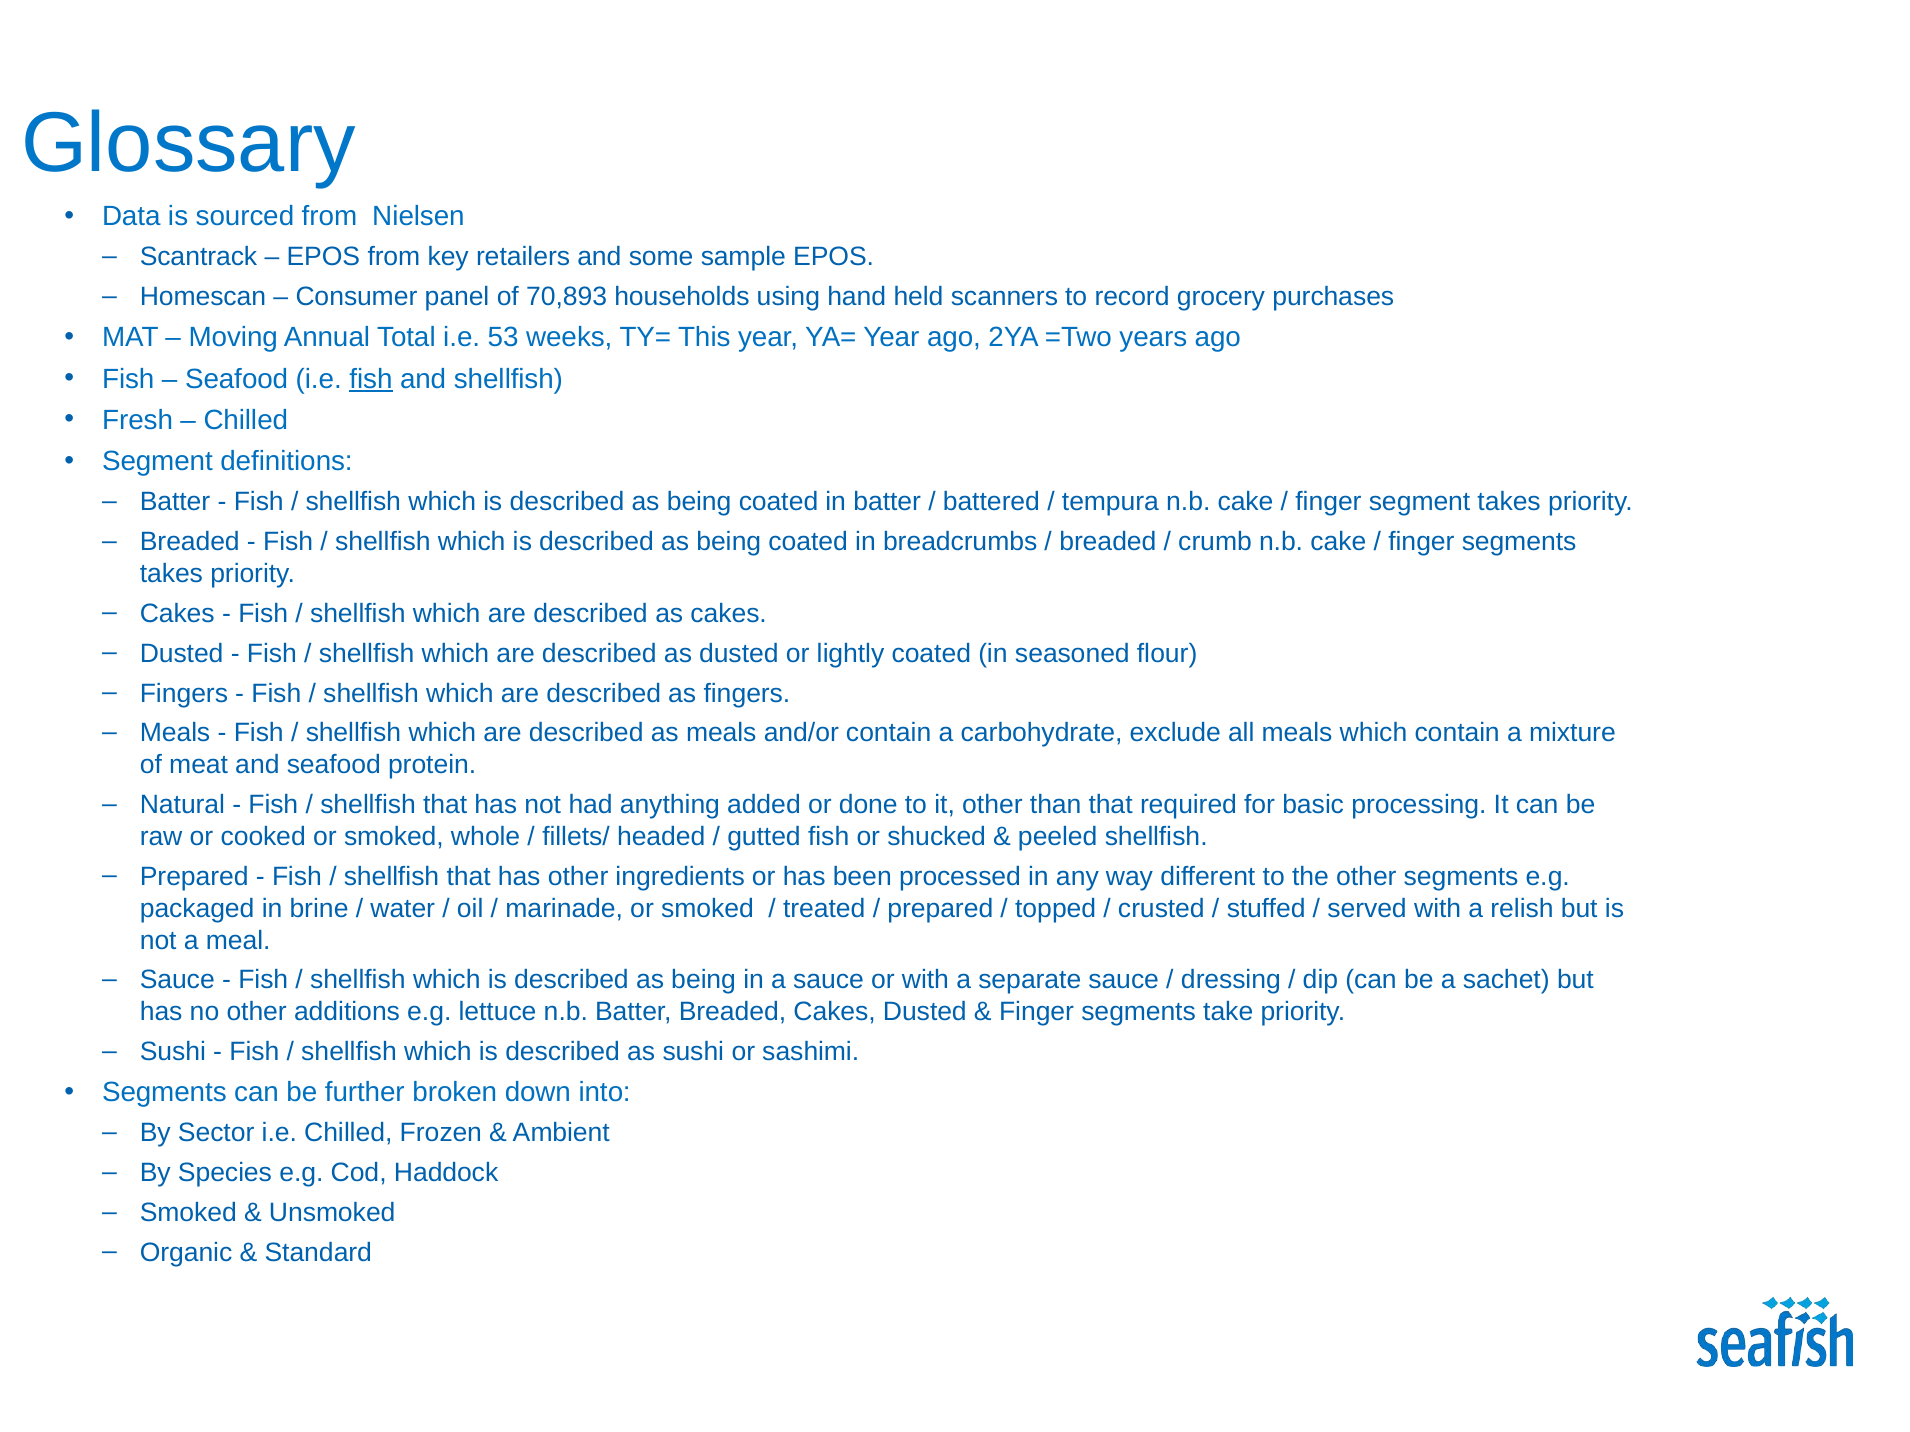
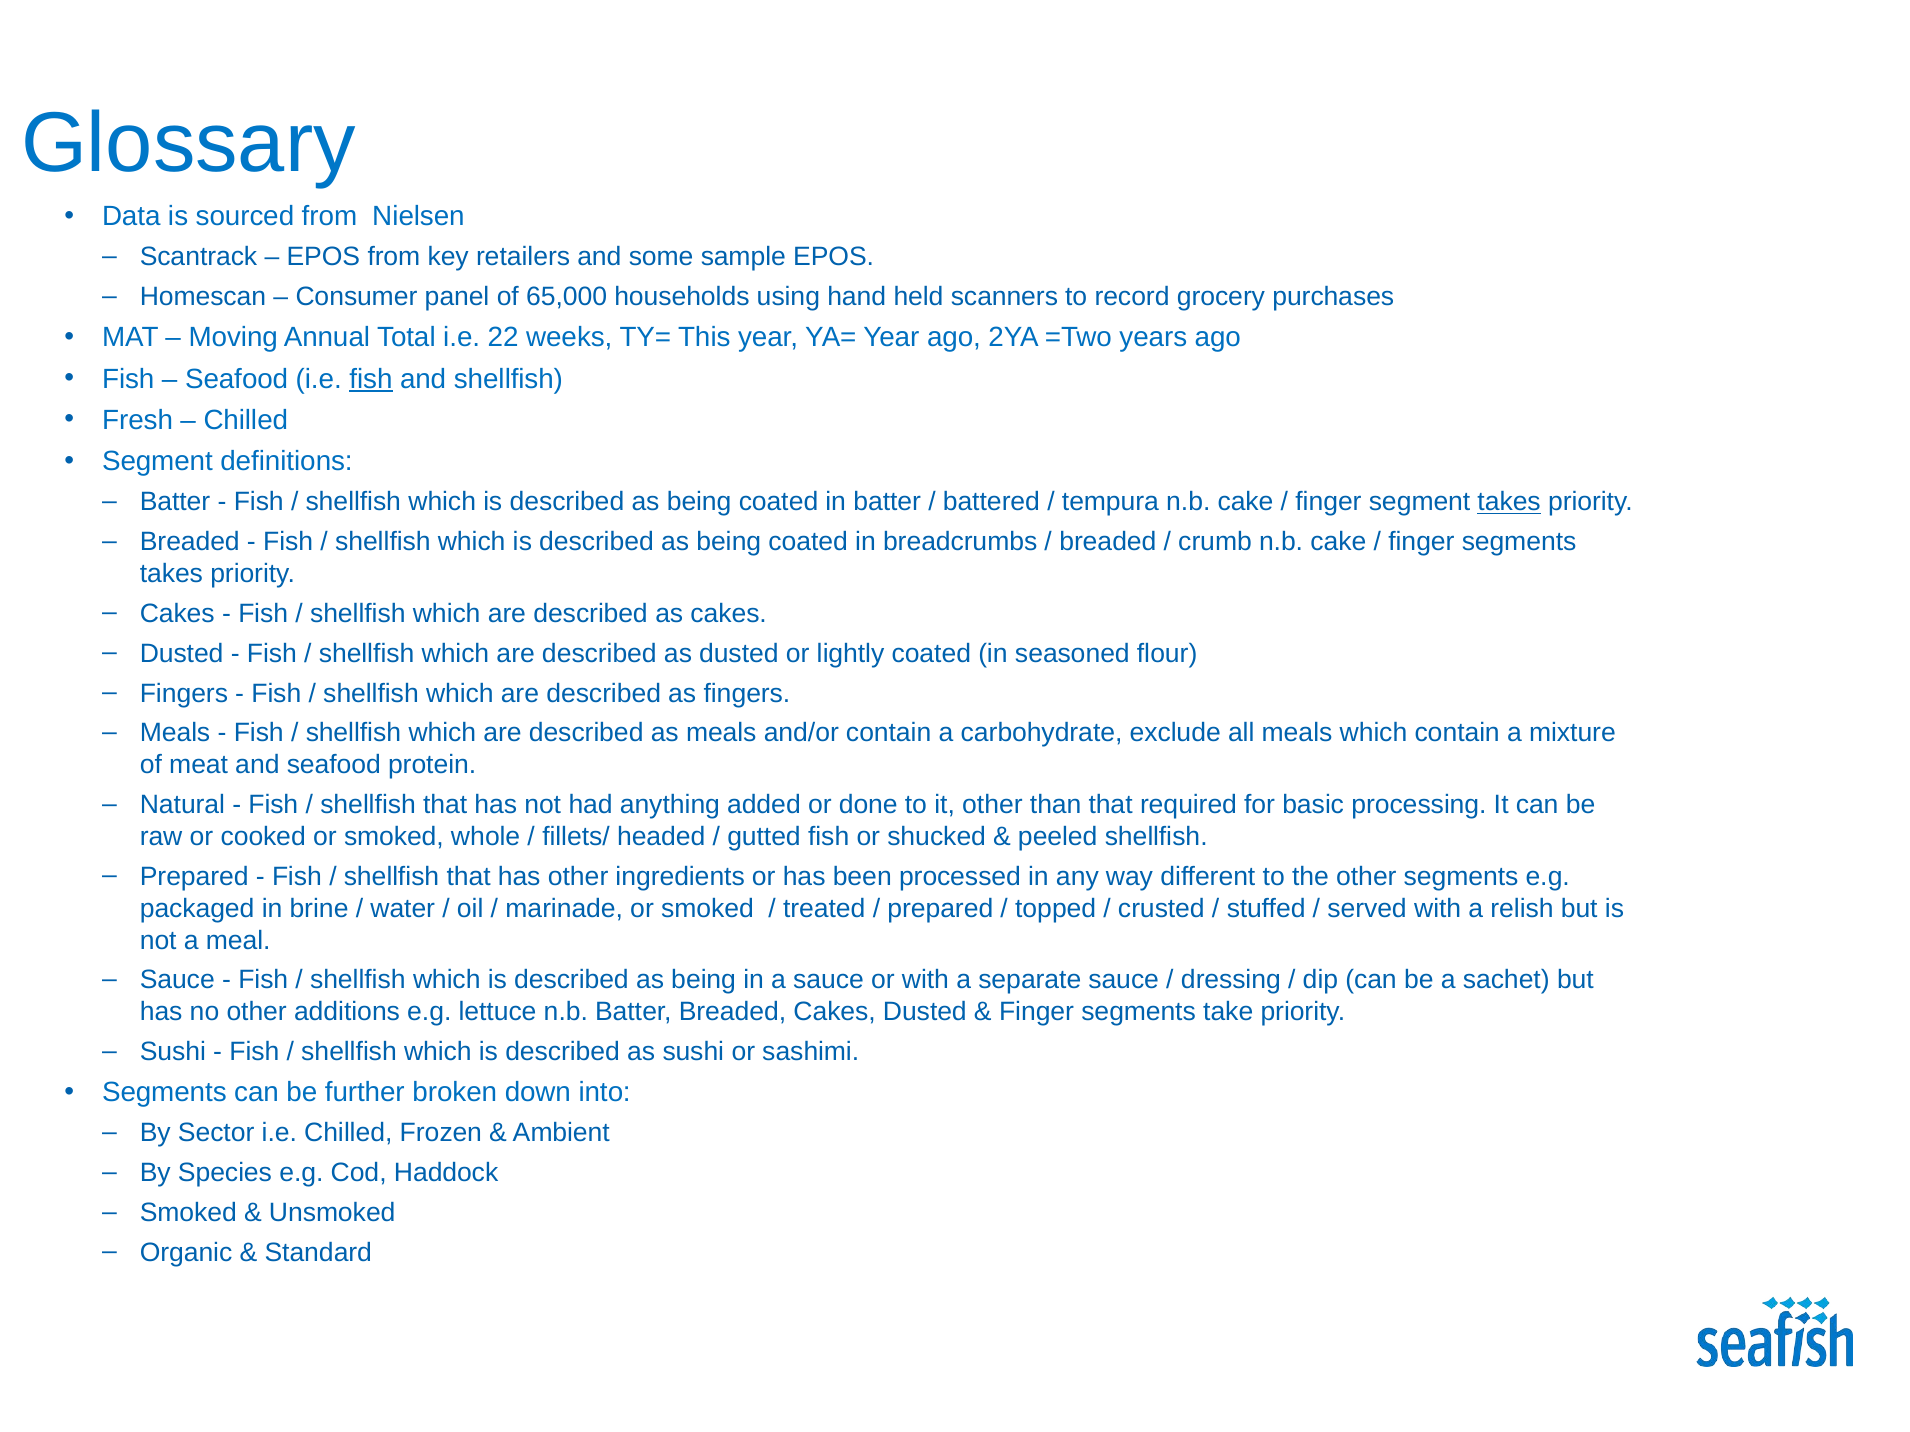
70,893: 70,893 -> 65,000
53: 53 -> 22
takes at (1509, 502) underline: none -> present
